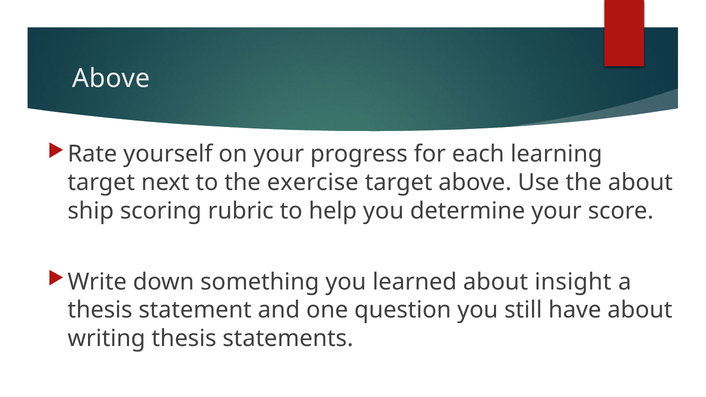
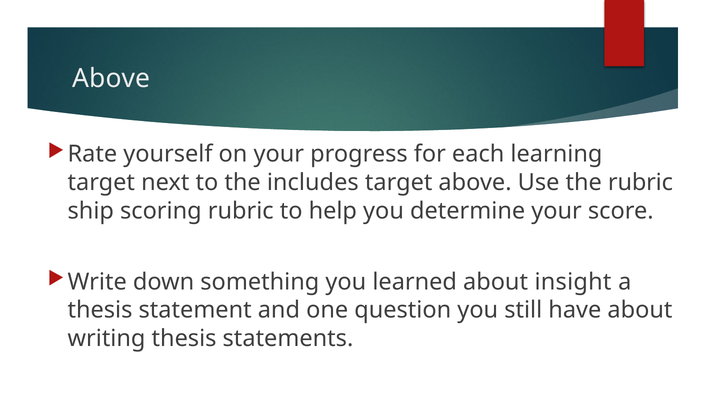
exercise: exercise -> includes
the about: about -> rubric
